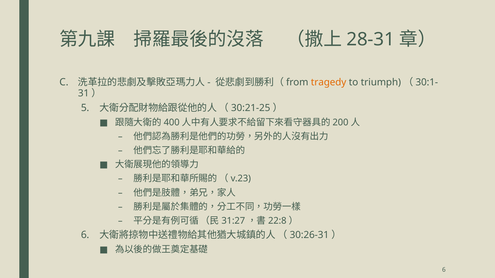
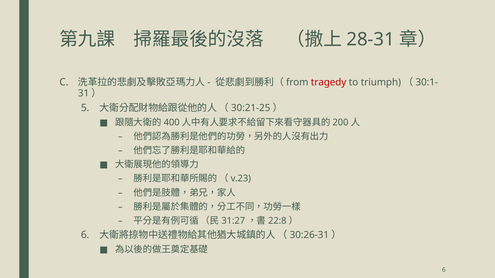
tragedy colour: orange -> red
